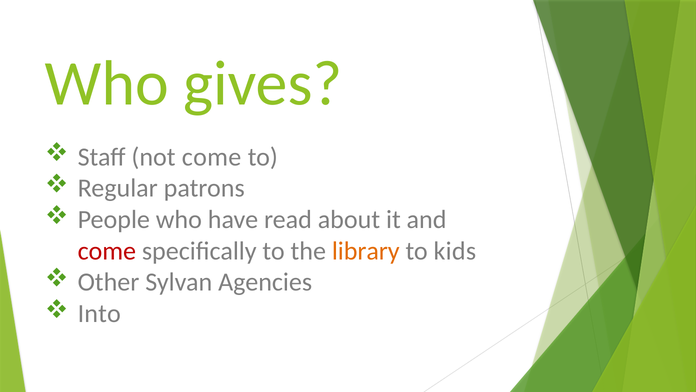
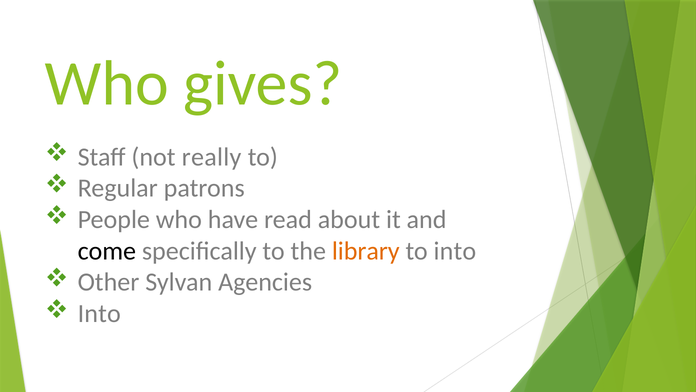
not come: come -> really
come at (107, 251) colour: red -> black
to kids: kids -> into
